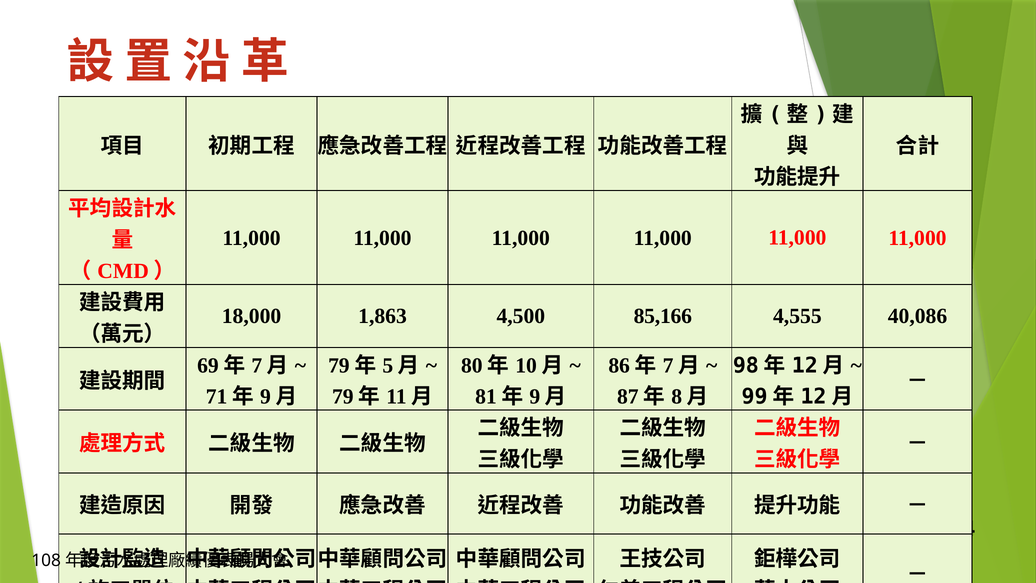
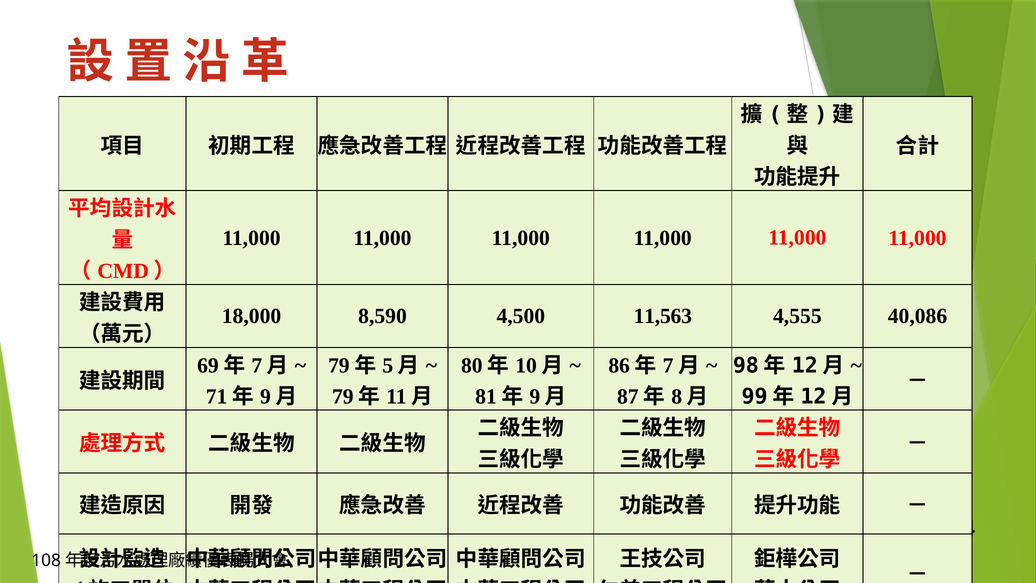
1,863: 1,863 -> 8,590
85,166: 85,166 -> 11,563
